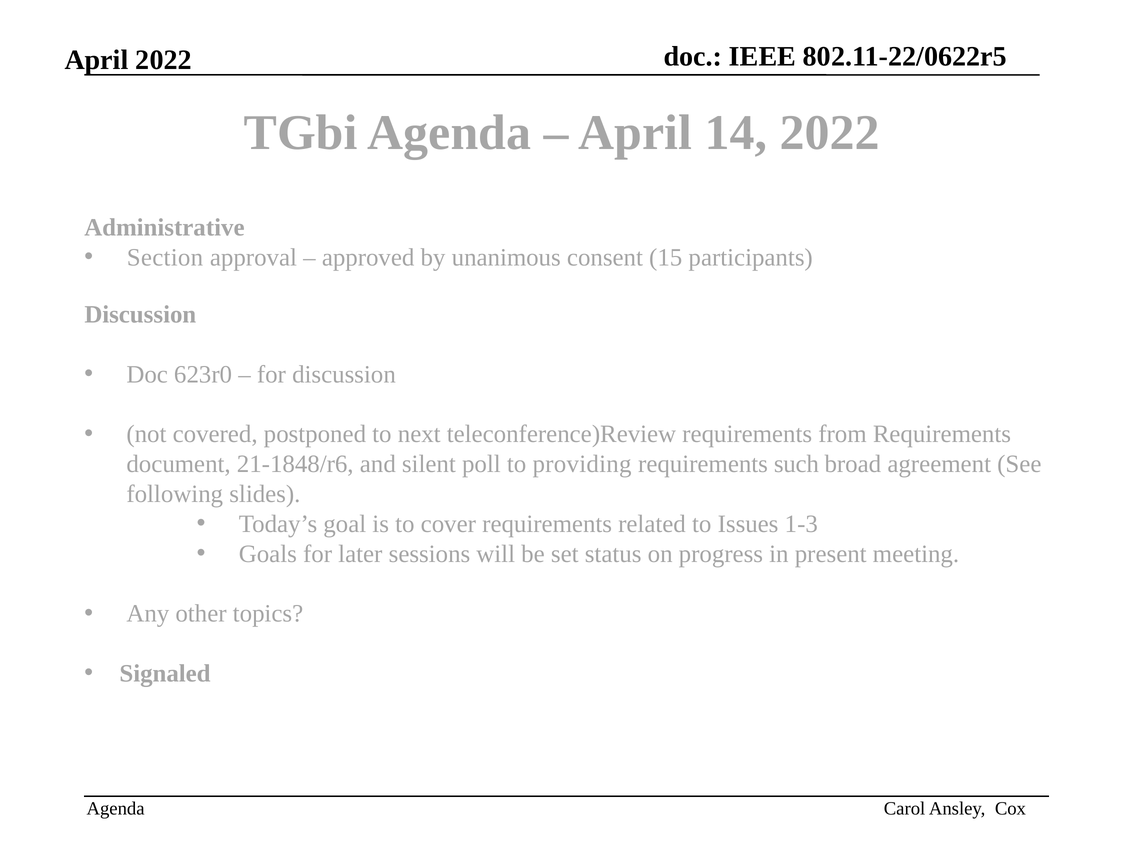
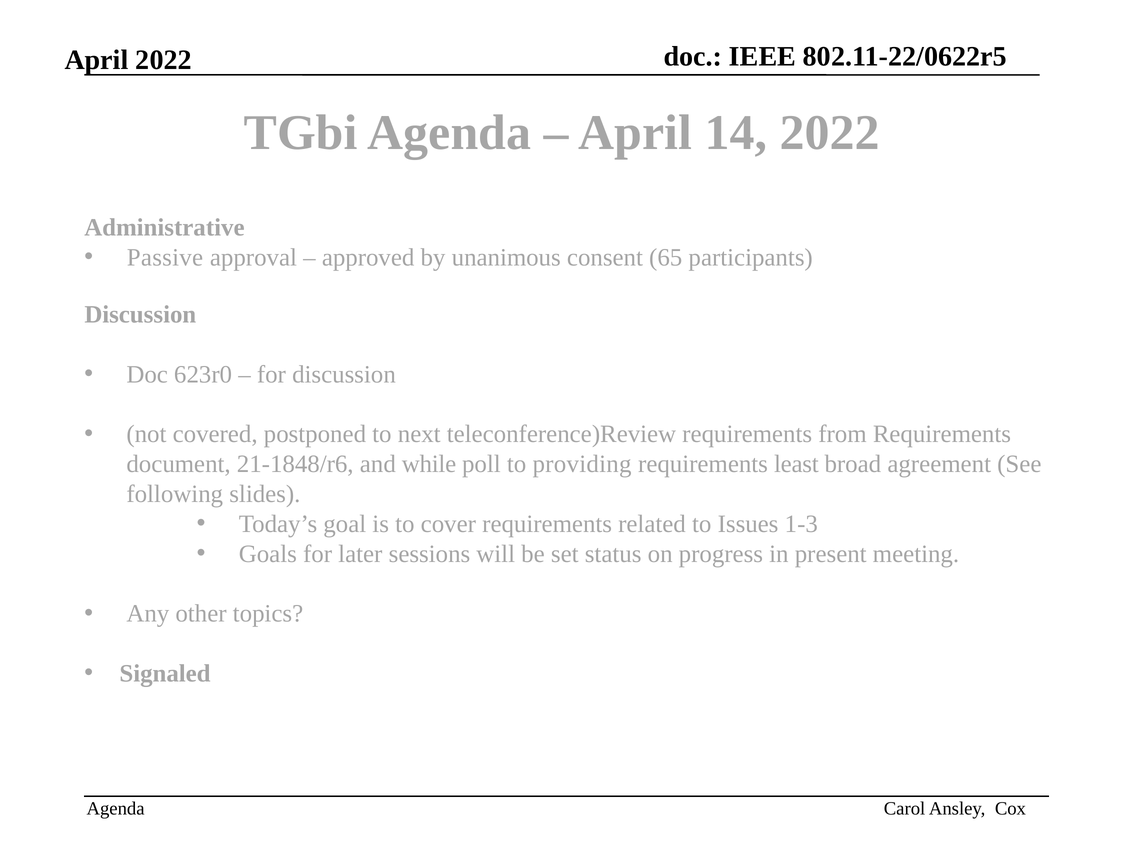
Section: Section -> Passive
15: 15 -> 65
silent: silent -> while
such: such -> least
